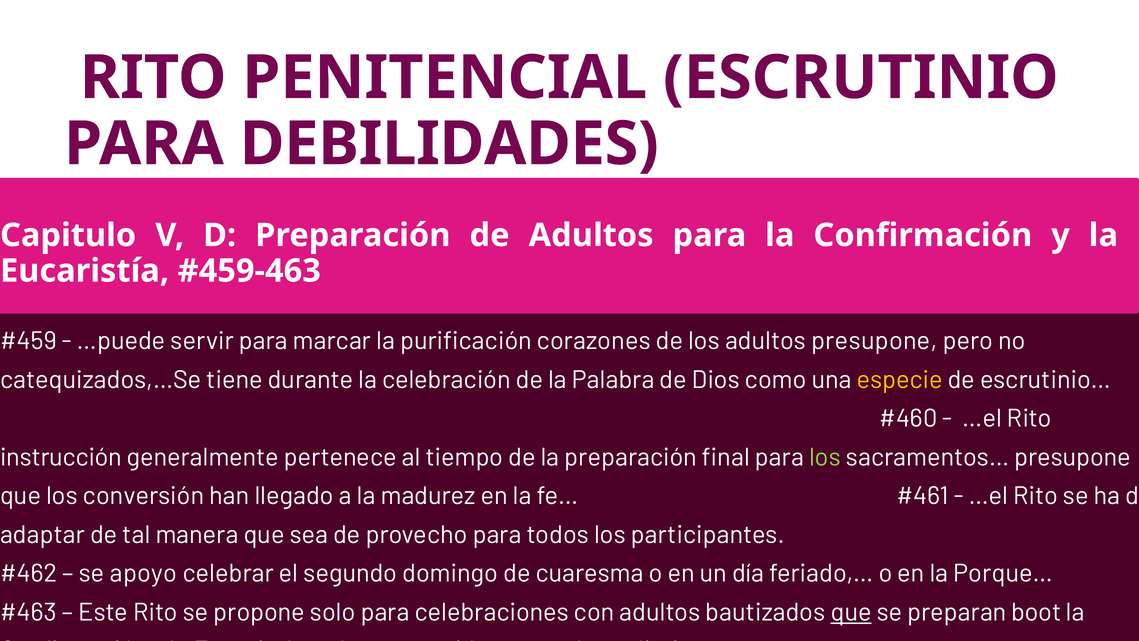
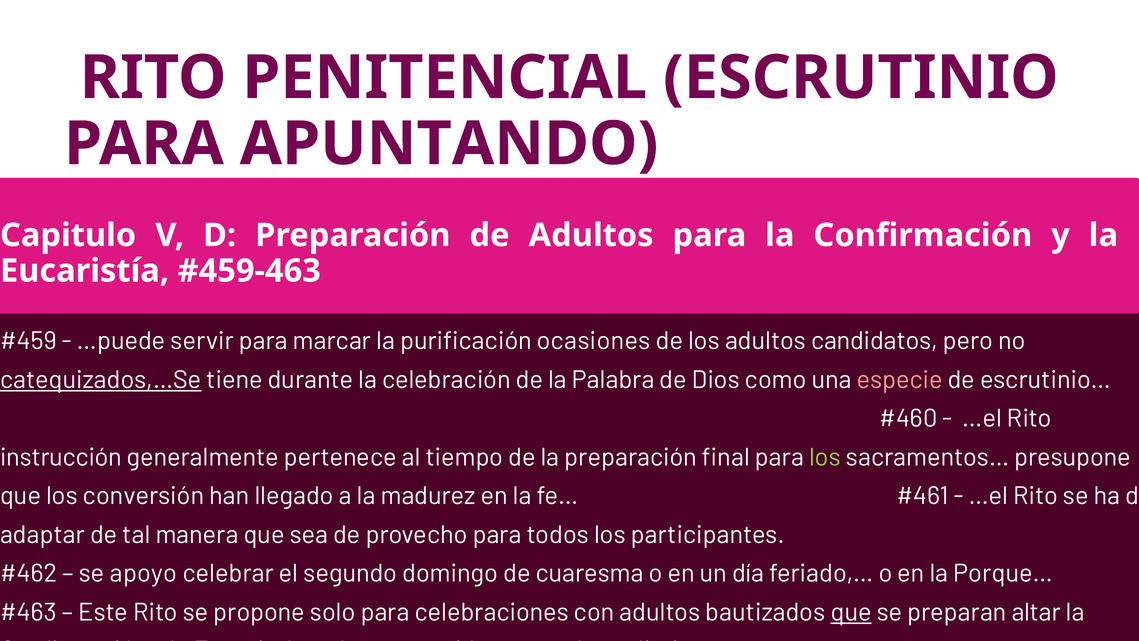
DEBILIDADES: DEBILIDADES -> APUNTANDO
corazones: corazones -> ocasiones
adultos presupone: presupone -> candidatos
catequizados,…Se underline: none -> present
especie colour: yellow -> pink
boot: boot -> altar
